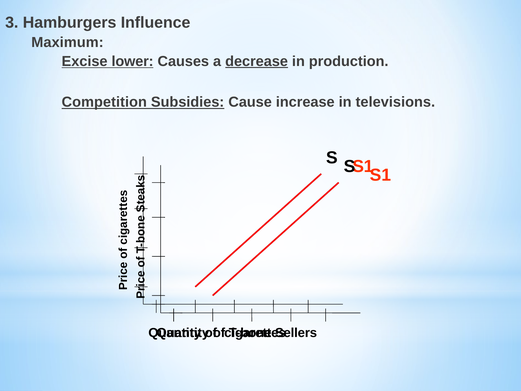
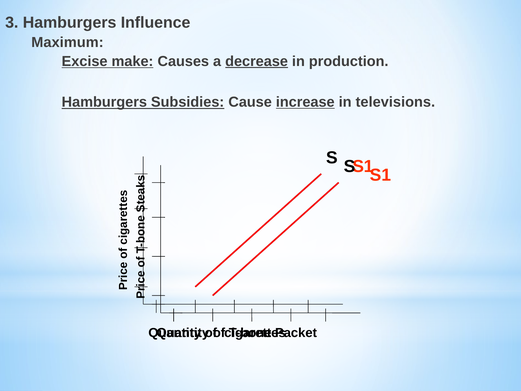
lower: lower -> make
Competition at (104, 102): Competition -> Hamburgers
increase underline: none -> present
Sellers: Sellers -> Packet
